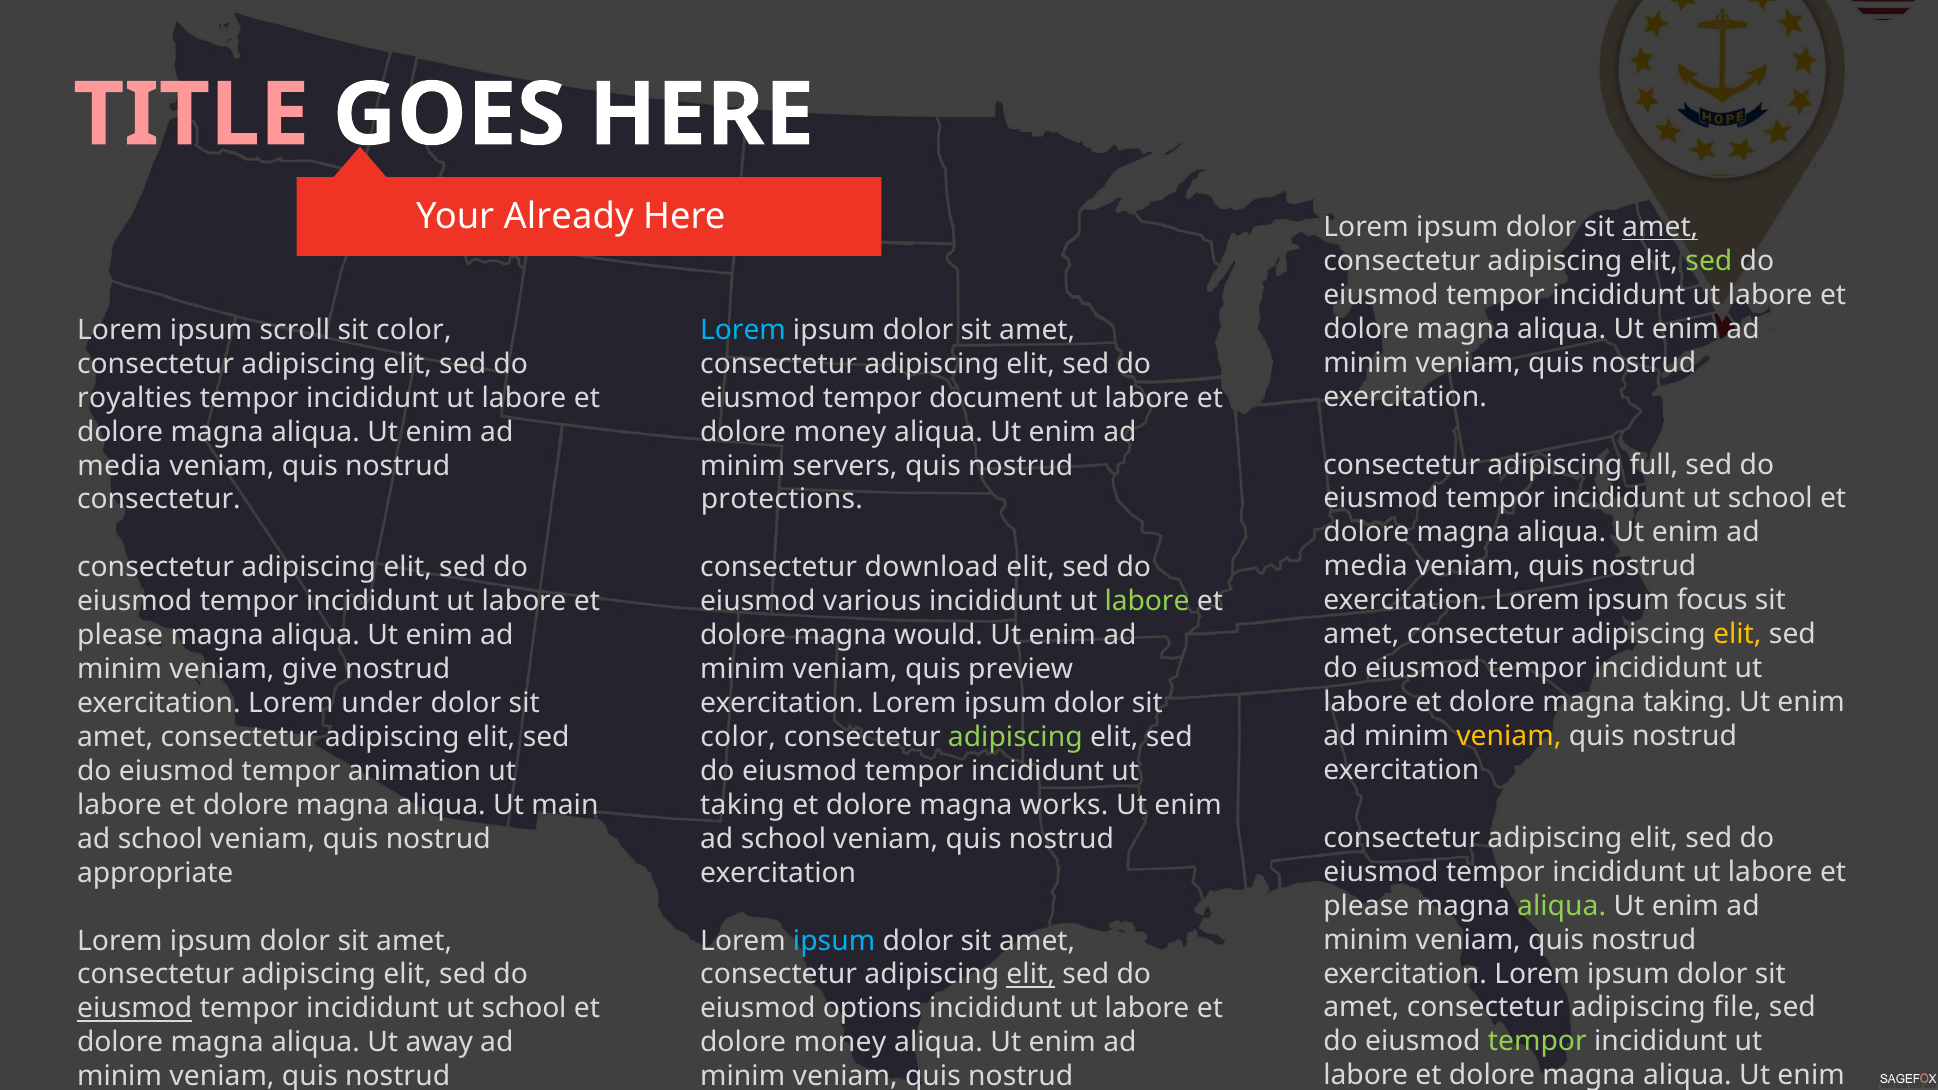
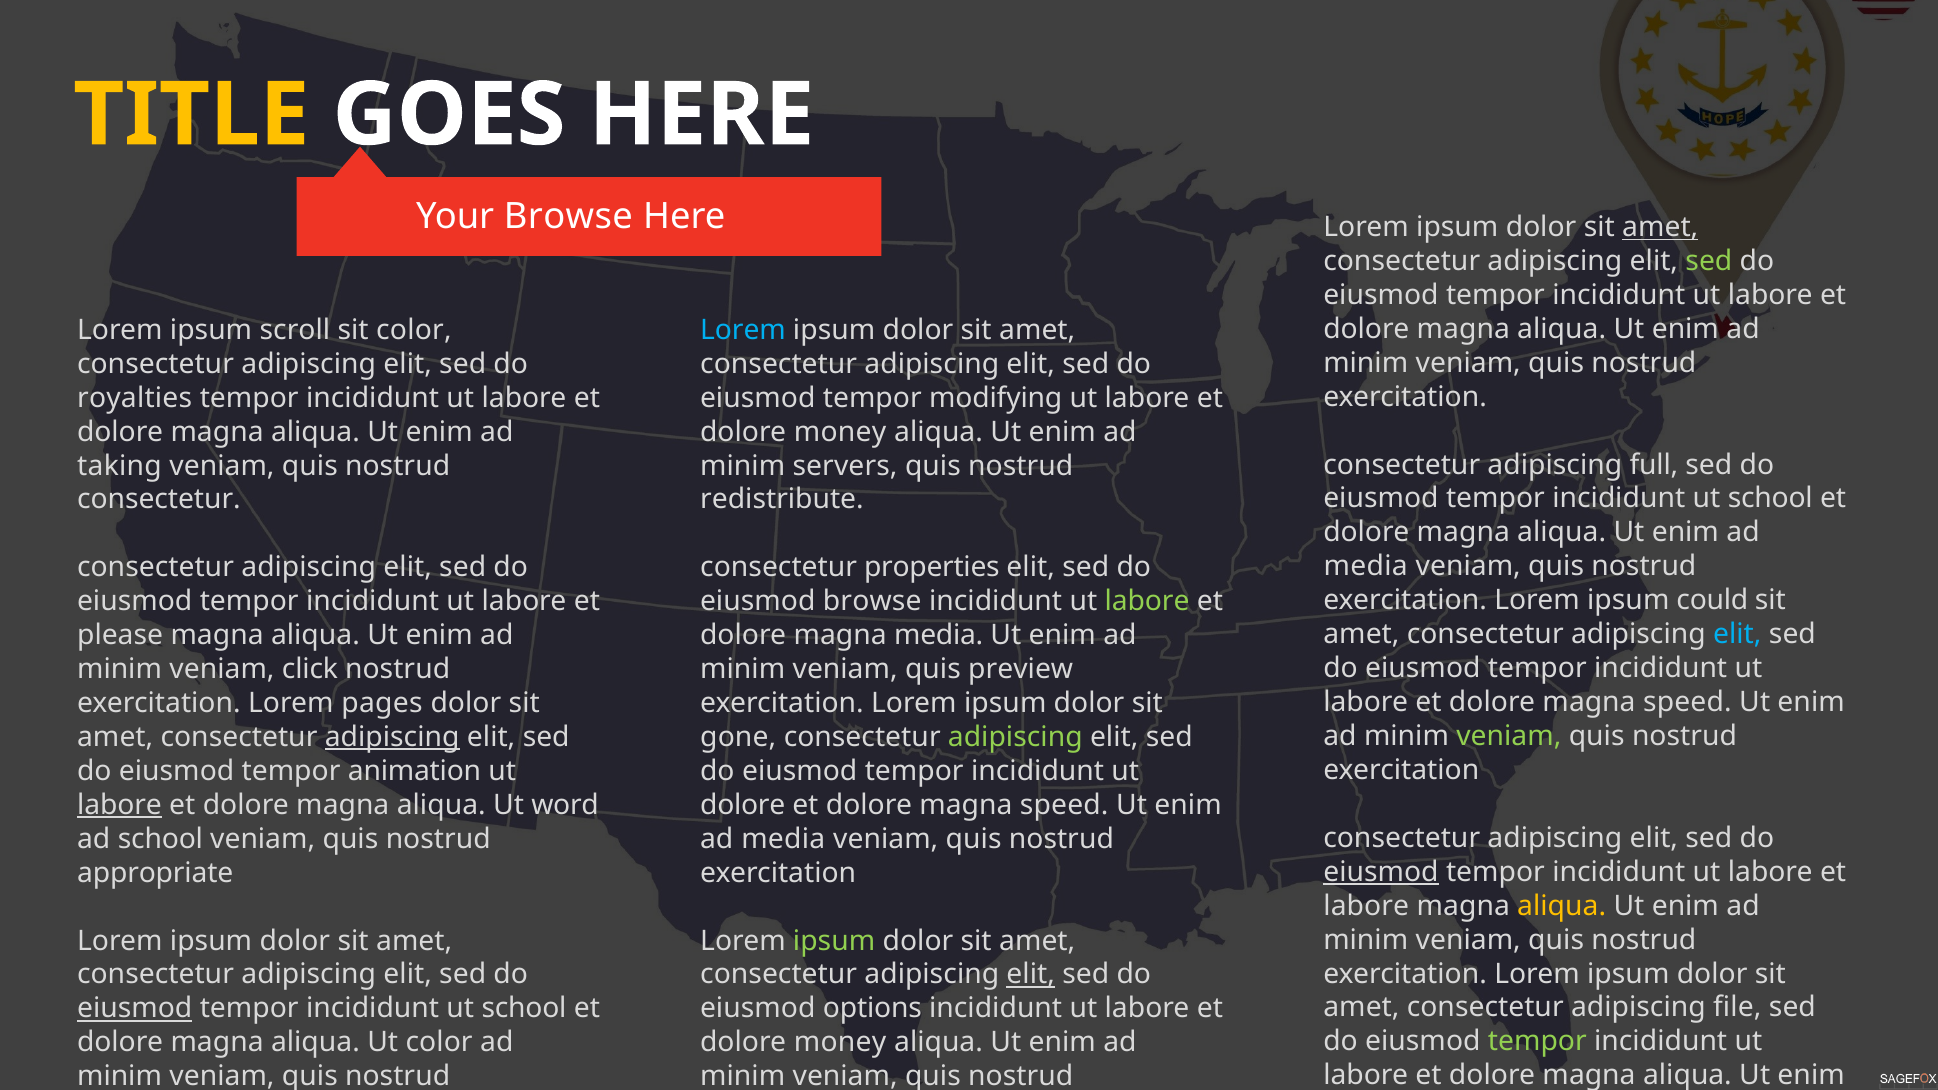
TITLE colour: pink -> yellow
Your Already: Already -> Browse
document: document -> modifying
media at (119, 466): media -> taking
protections: protections -> redistribute
download: download -> properties
focus: focus -> could
eiusmod various: various -> browse
elit at (1737, 634) colour: yellow -> light blue
magna would: would -> media
give: give -> click
taking at (1688, 702): taking -> speed
under: under -> pages
veniam at (1509, 736) colour: yellow -> light green
adipiscing at (392, 737) underline: none -> present
color at (738, 737): color -> gone
labore at (120, 805) underline: none -> present
main: main -> word
taking at (742, 805): taking -> dolore
works at (1064, 805): works -> speed
school at (784, 839): school -> media
eiusmod at (1381, 872) underline: none -> present
please at (1366, 906): please -> labore
aliqua at (1562, 906) colour: light green -> yellow
ipsum at (834, 941) colour: light blue -> light green
Ut away: away -> color
